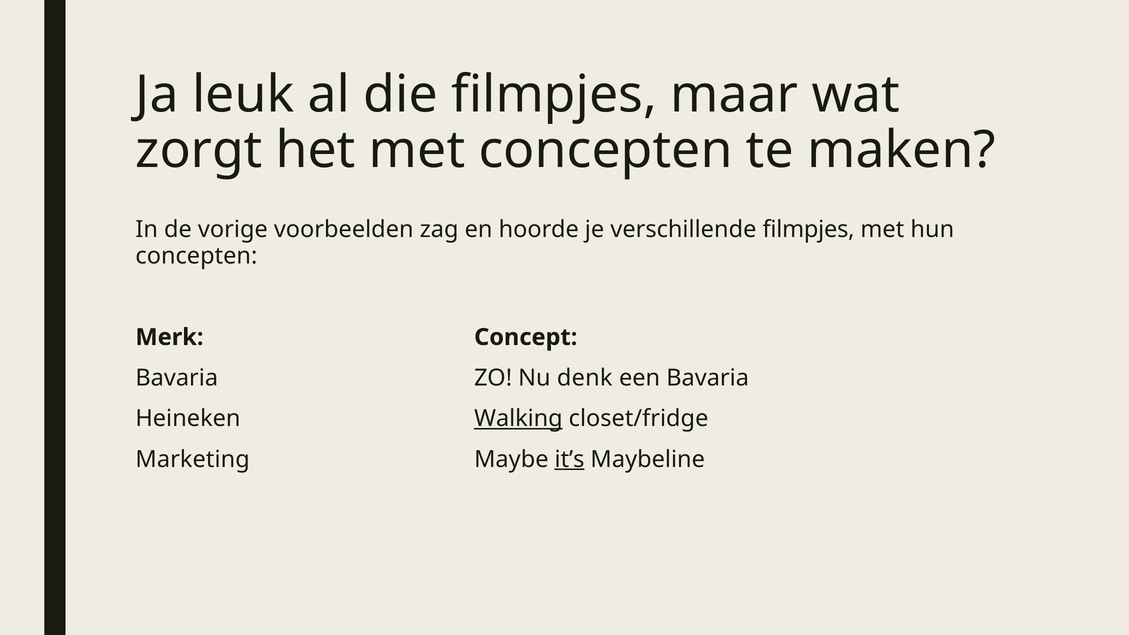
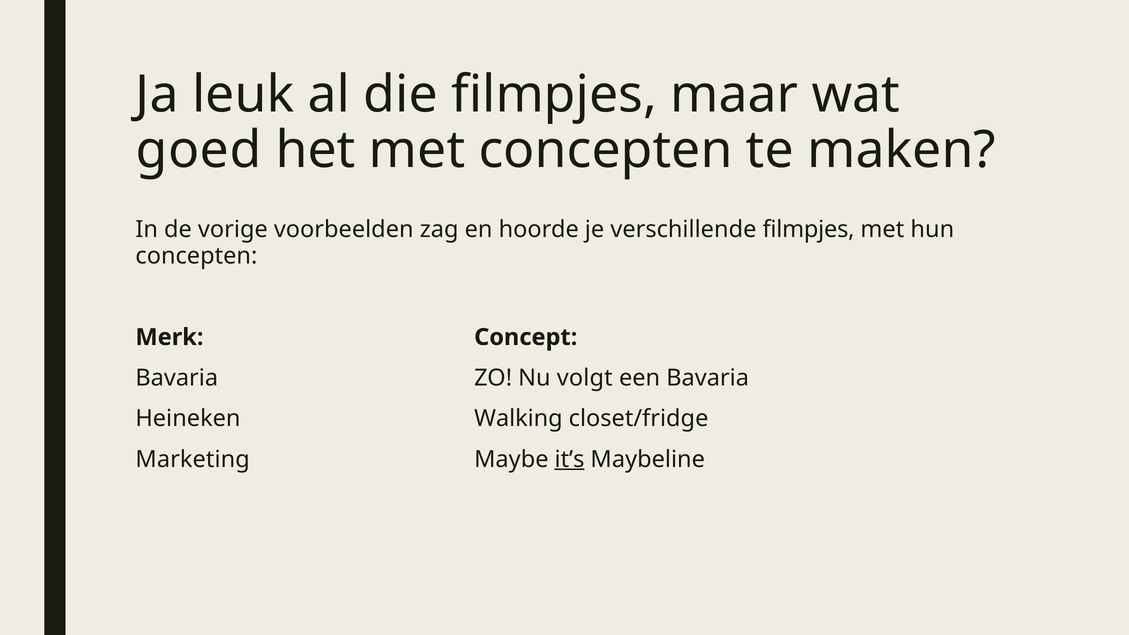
zorgt: zorgt -> goed
denk: denk -> volgt
Walking underline: present -> none
